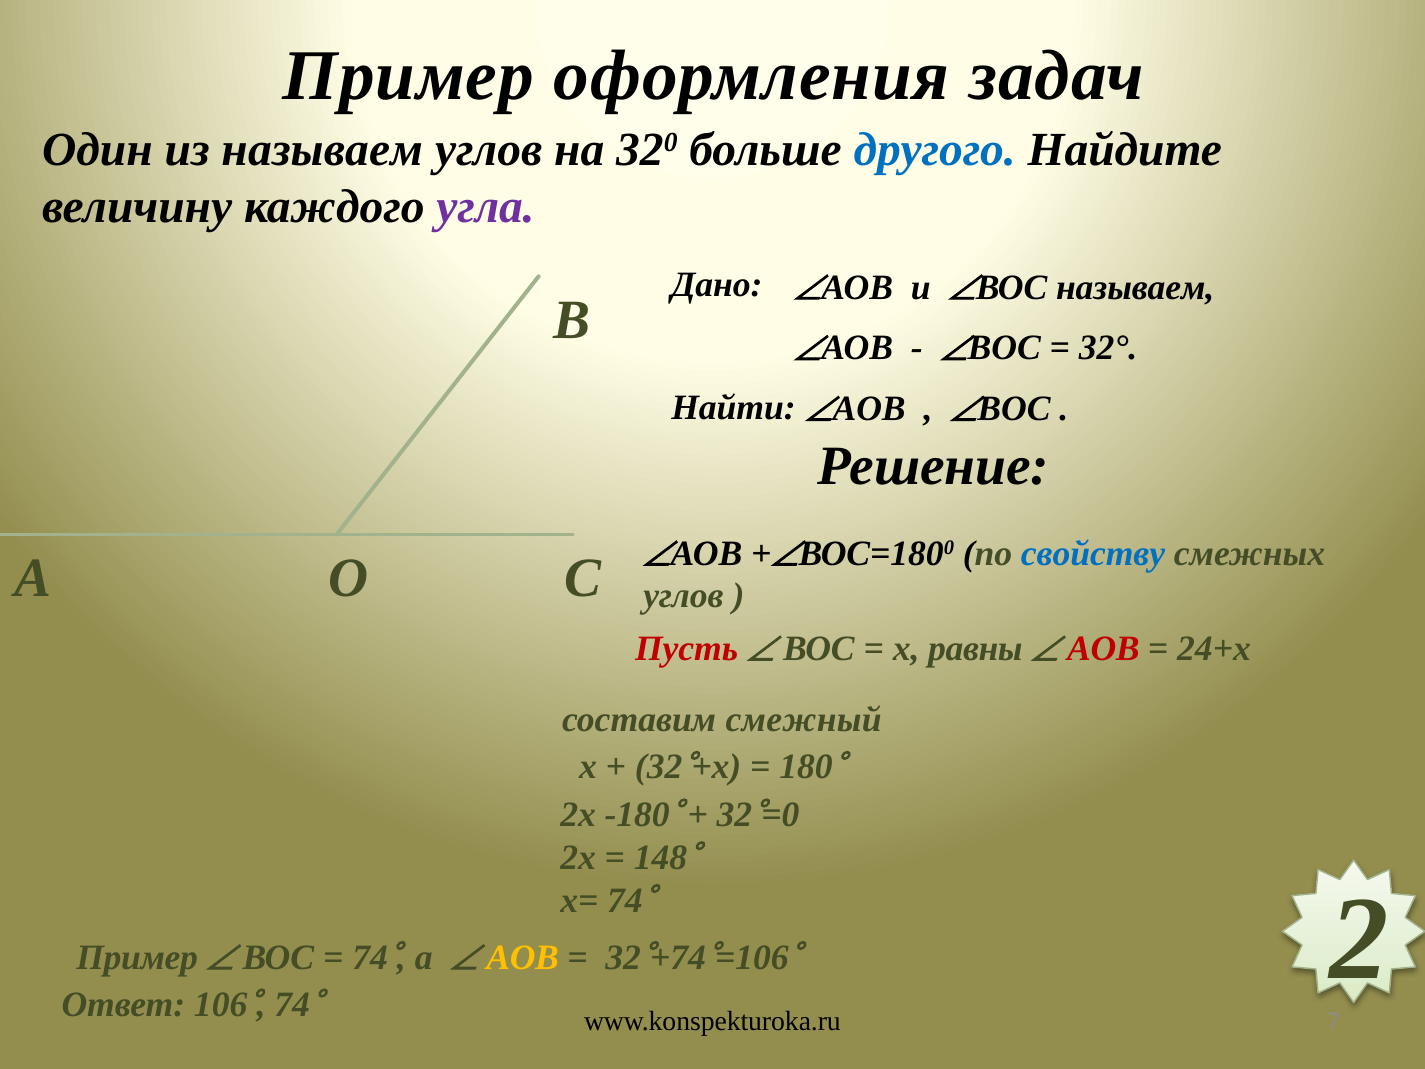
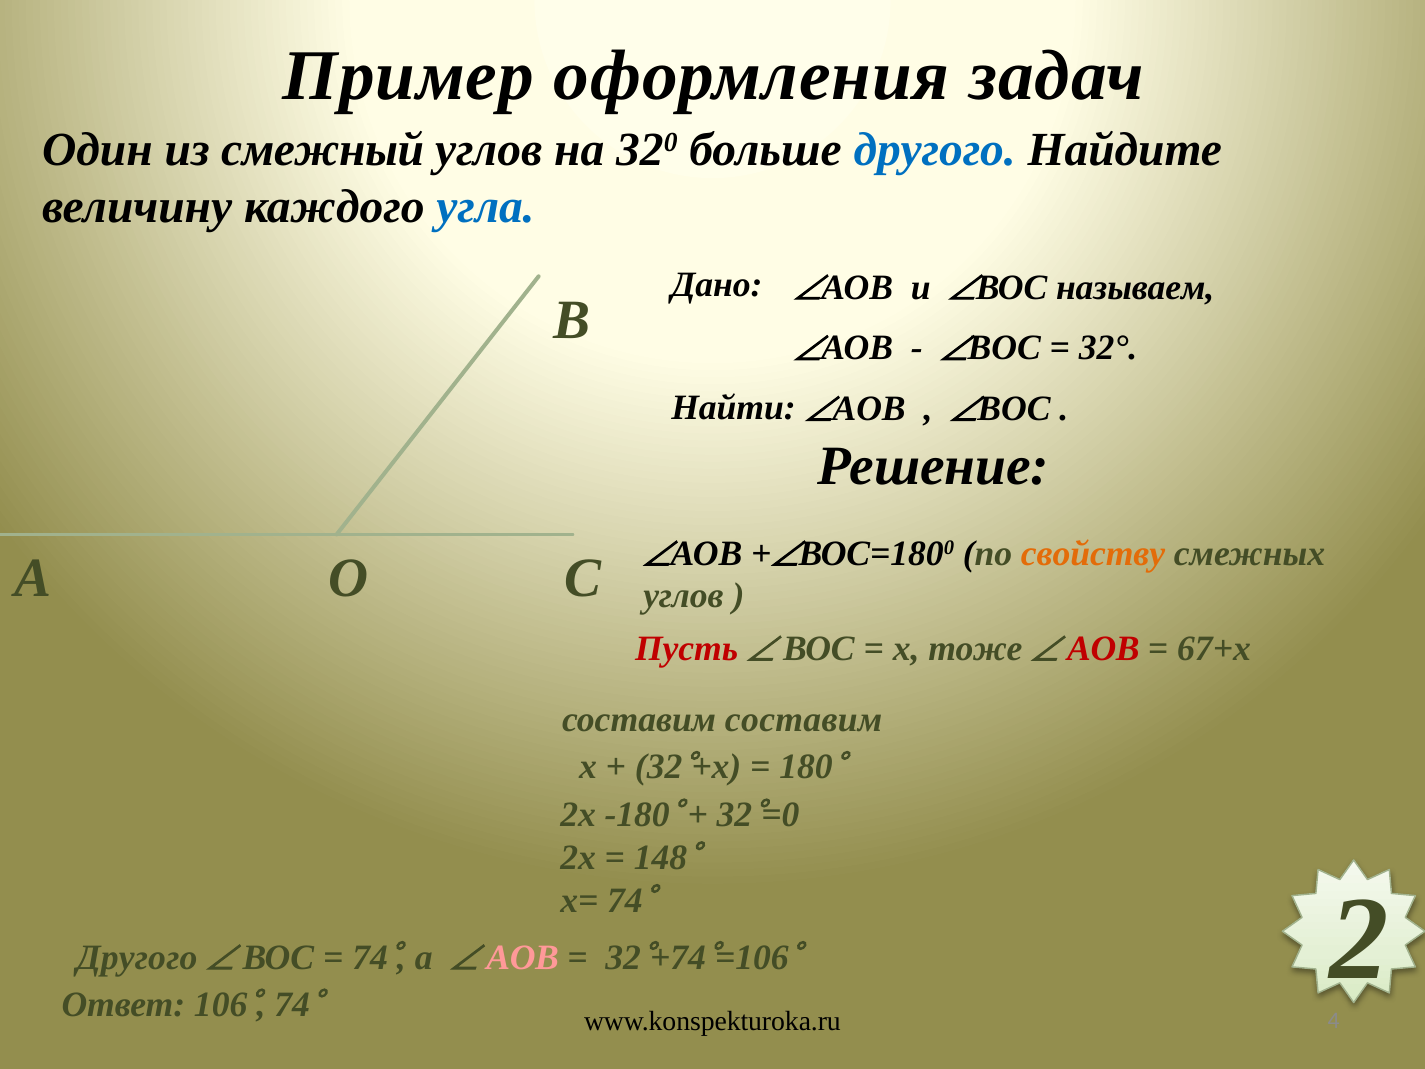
из называем: называем -> смежный
угла colour: purple -> blue
свойству colour: blue -> orange
равны: равны -> тоже
24+х: 24+х -> 67+х
составим смежный: смежный -> составим
Пример at (137, 957): Пример -> Другого
АОВ at (523, 957) colour: yellow -> pink
7: 7 -> 4
